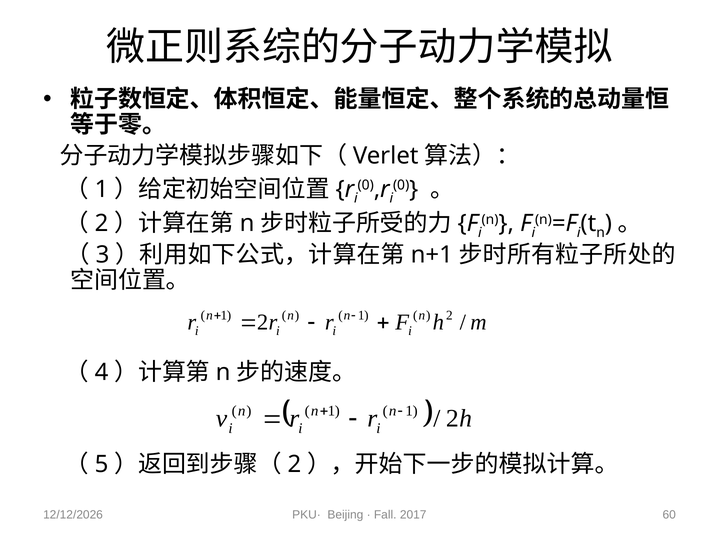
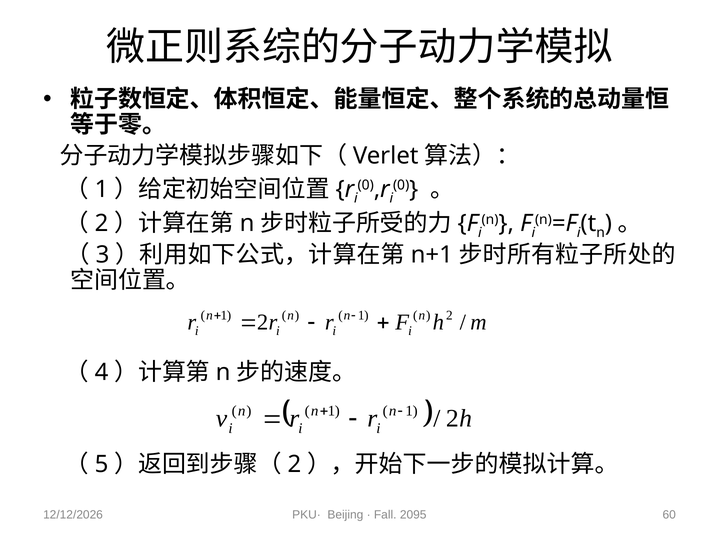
2017: 2017 -> 2095
